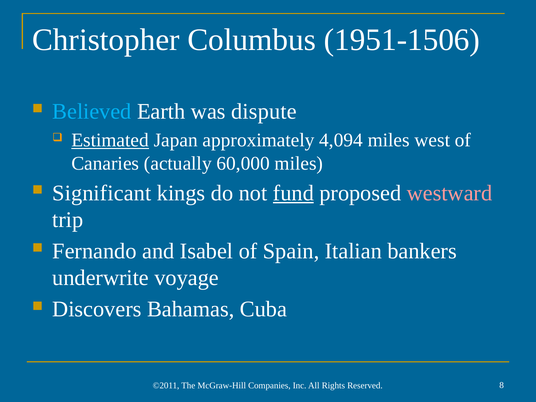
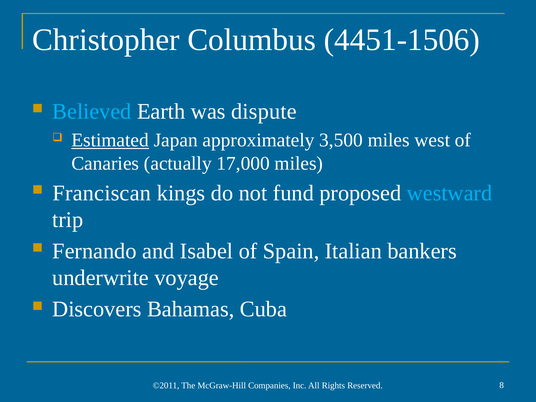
1951-1506: 1951-1506 -> 4451-1506
4,094: 4,094 -> 3,500
60,000: 60,000 -> 17,000
Significant: Significant -> Franciscan
fund underline: present -> none
westward colour: pink -> light blue
